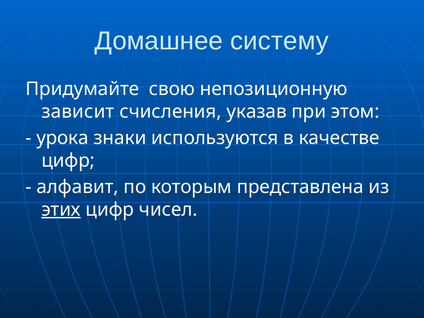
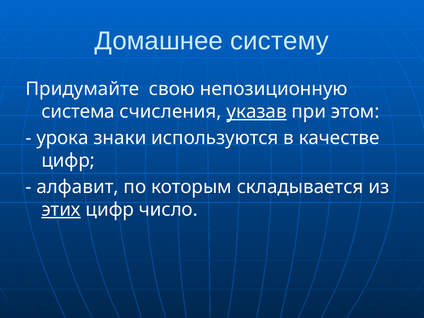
зависит: зависит -> система
указав underline: none -> present
представлена: представлена -> складывается
чисел: чисел -> число
